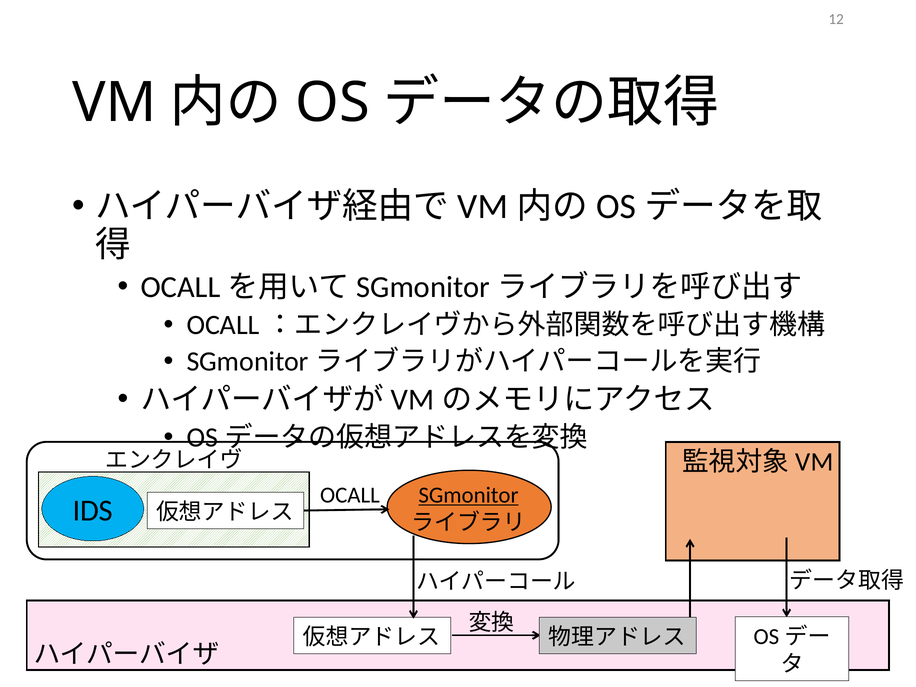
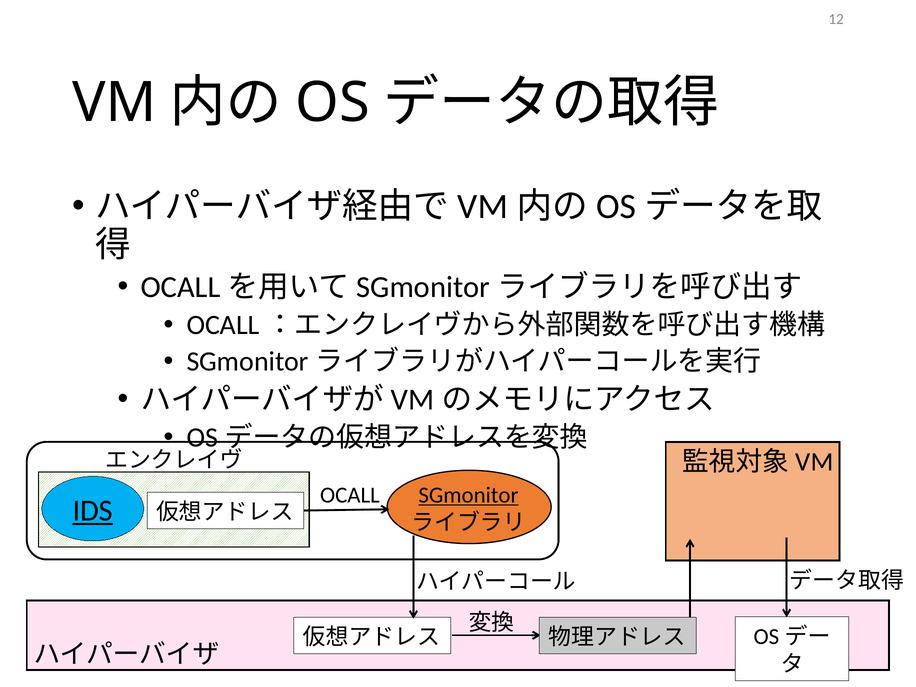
IDS underline: none -> present
